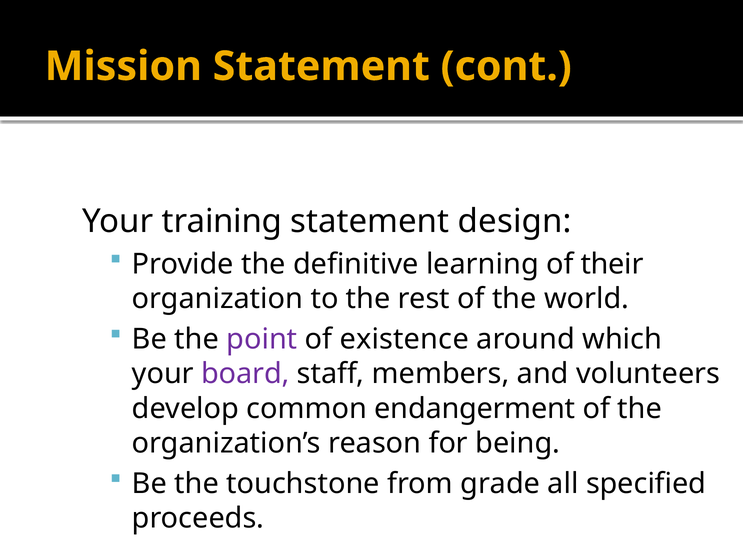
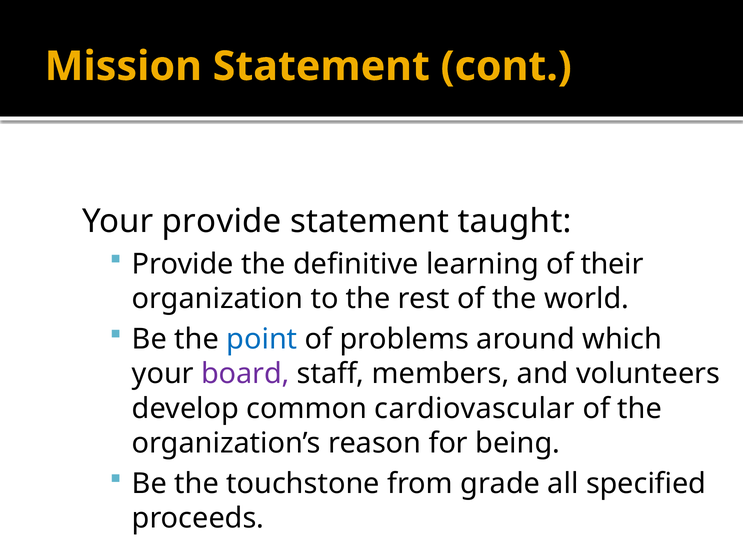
Your training: training -> provide
design: design -> taught
point colour: purple -> blue
existence: existence -> problems
endangerment: endangerment -> cardiovascular
